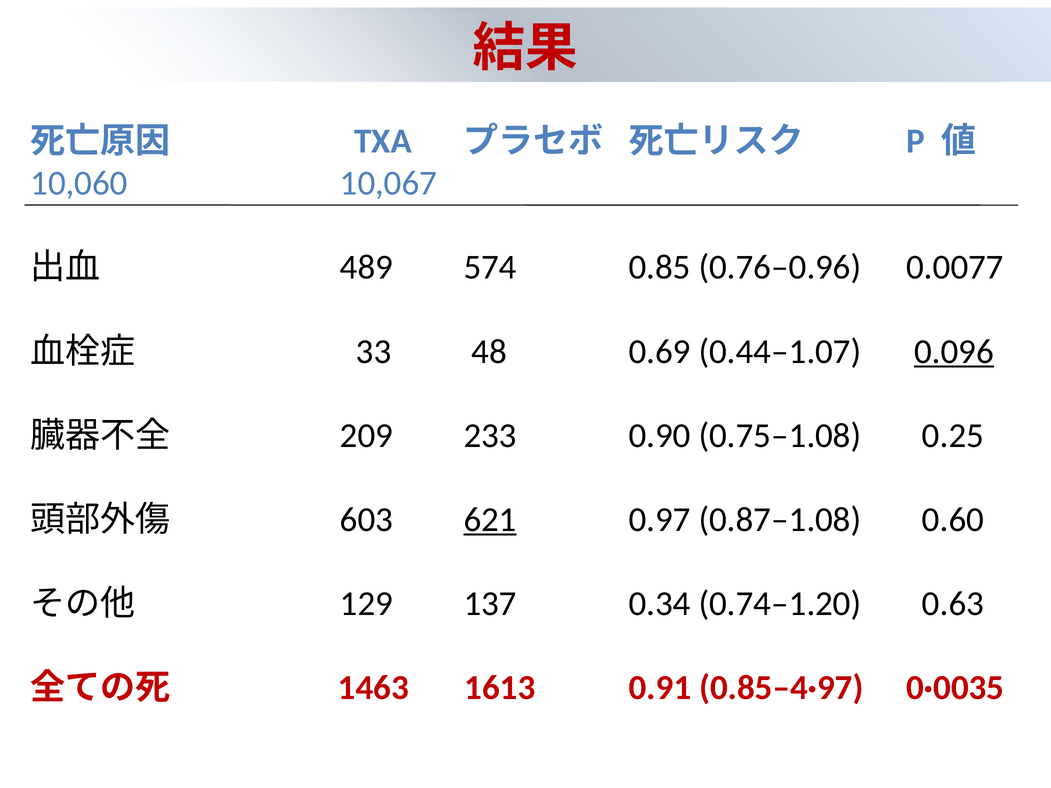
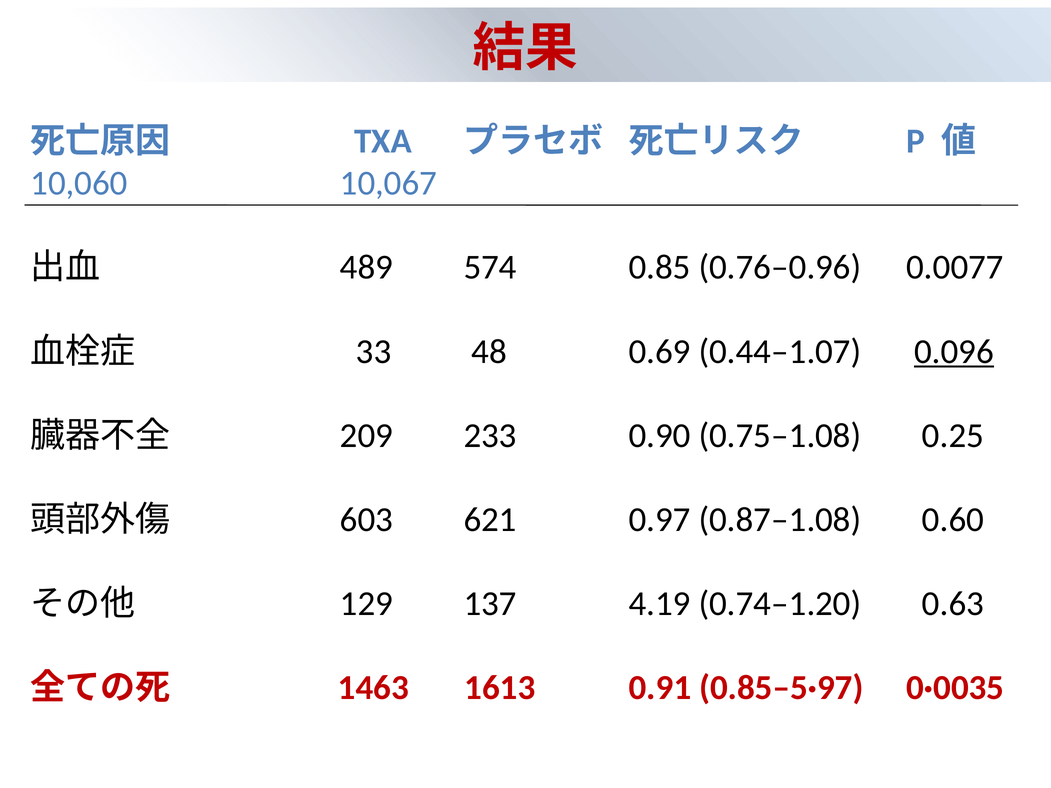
621 underline: present -> none
0.34: 0.34 -> 4.19
0.85–4·97: 0.85–4·97 -> 0.85–5·97
